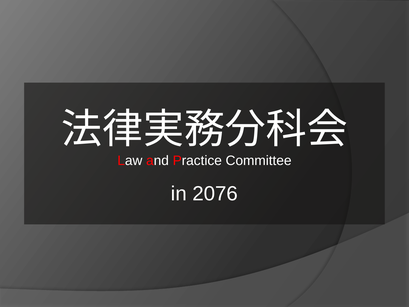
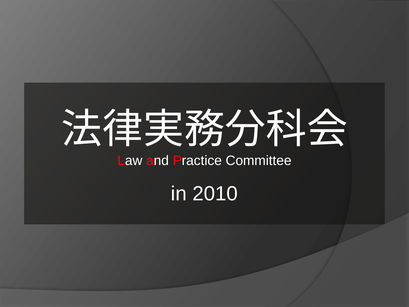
2076: 2076 -> 2010
